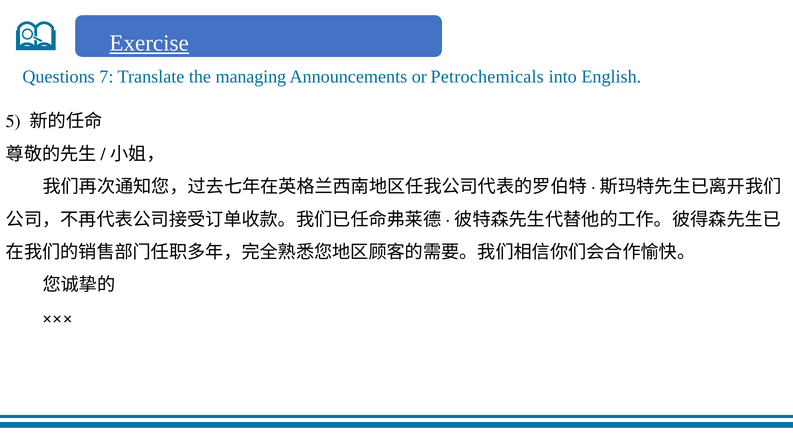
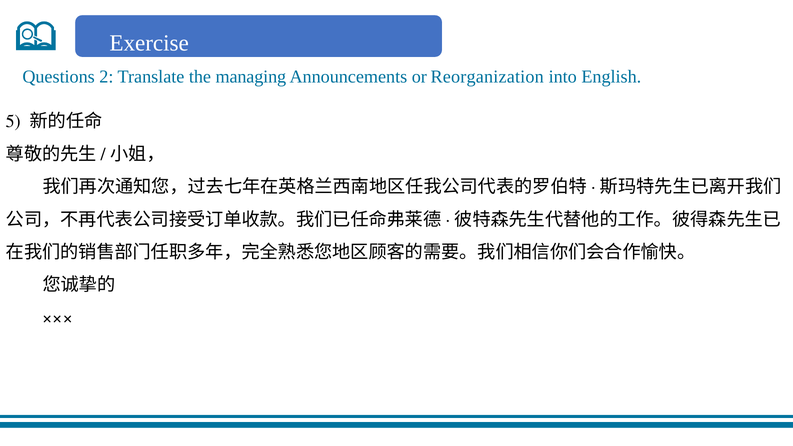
Exercise underline: present -> none
7: 7 -> 2
Petrochemicals: Petrochemicals -> Reorganization
